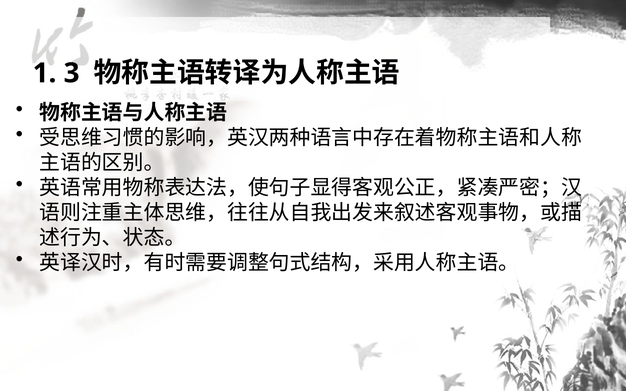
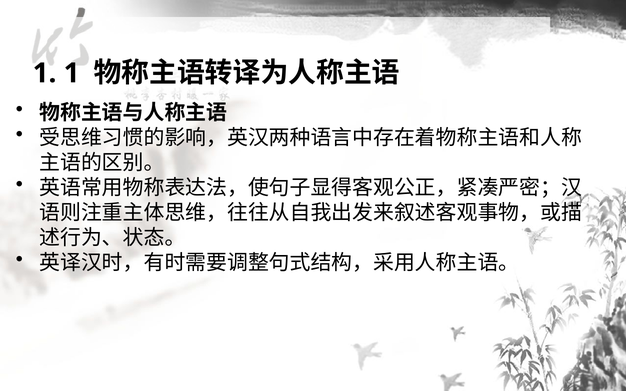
1 3: 3 -> 1
